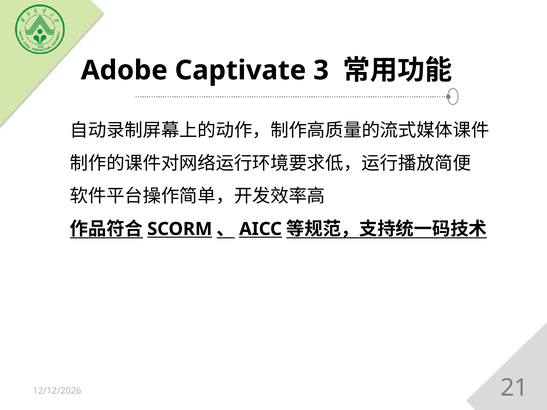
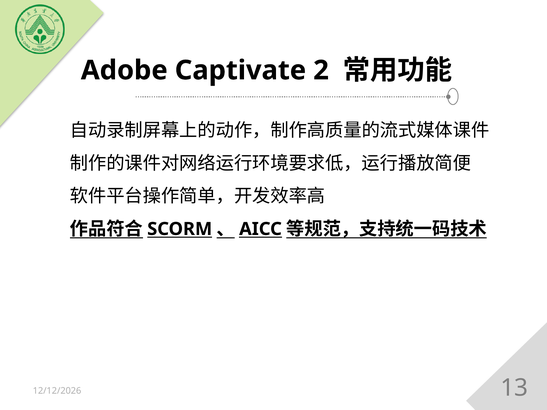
3: 3 -> 2
21: 21 -> 13
